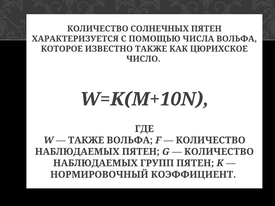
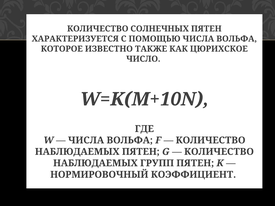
ТАКЖЕ at (86, 140): ТАКЖЕ -> ЧИСЛА
